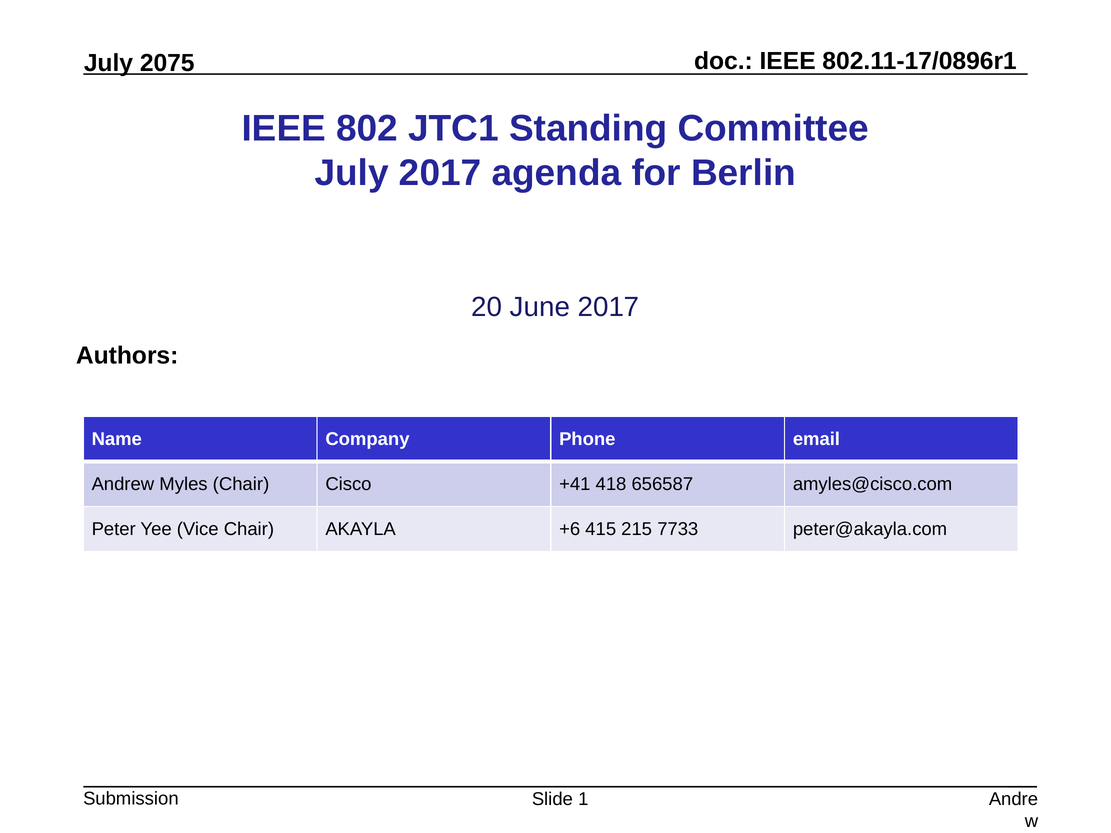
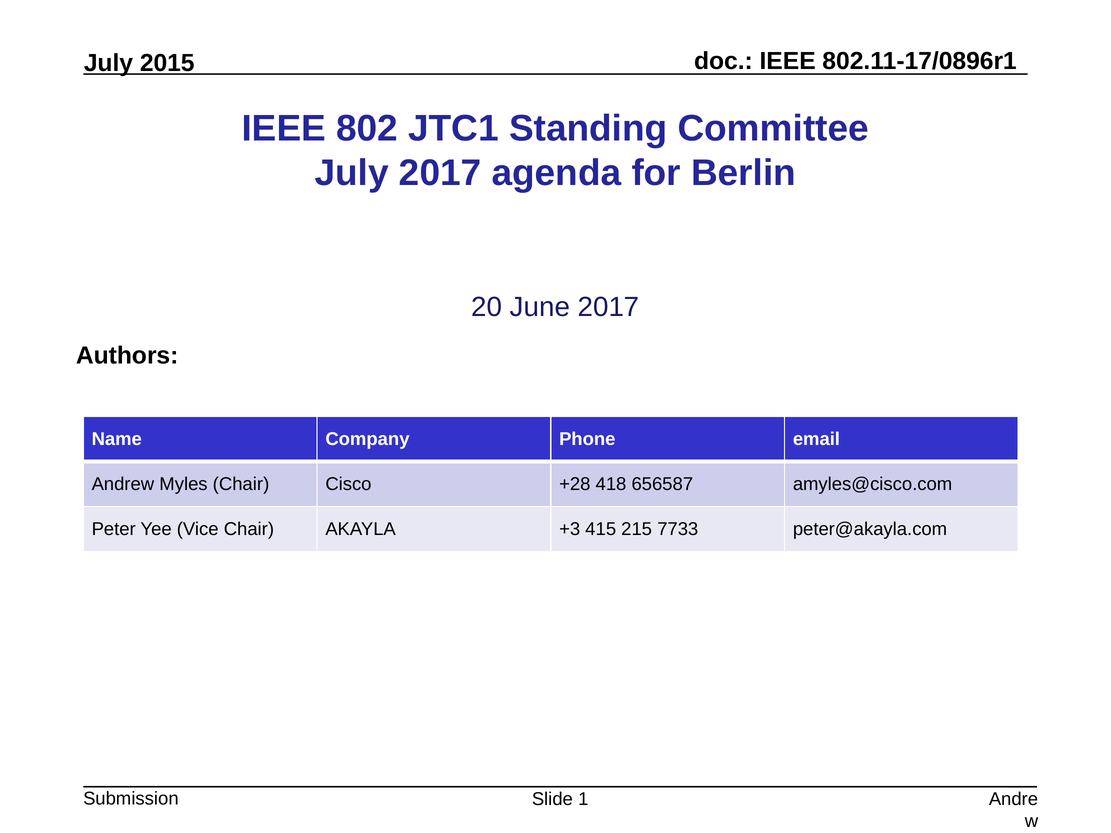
2075: 2075 -> 2015
+41: +41 -> +28
+6: +6 -> +3
